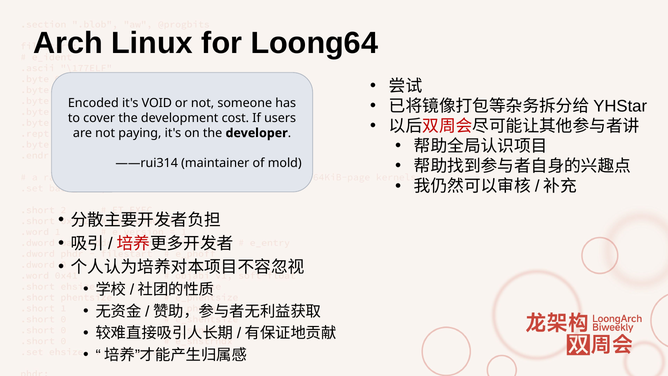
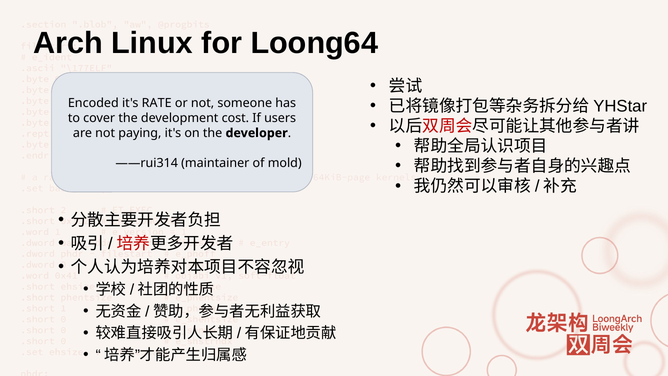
VOID: VOID -> RATE
